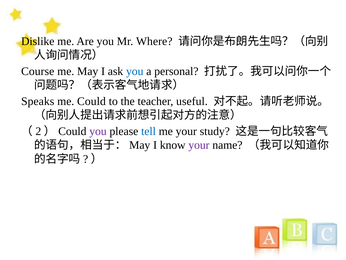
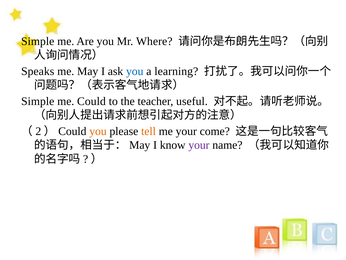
Dislike at (38, 41): Dislike -> Simple
Course: Course -> Speaks
personal: personal -> learning
Speaks at (38, 101): Speaks -> Simple
you at (98, 131) colour: purple -> orange
tell colour: blue -> orange
study: study -> come
